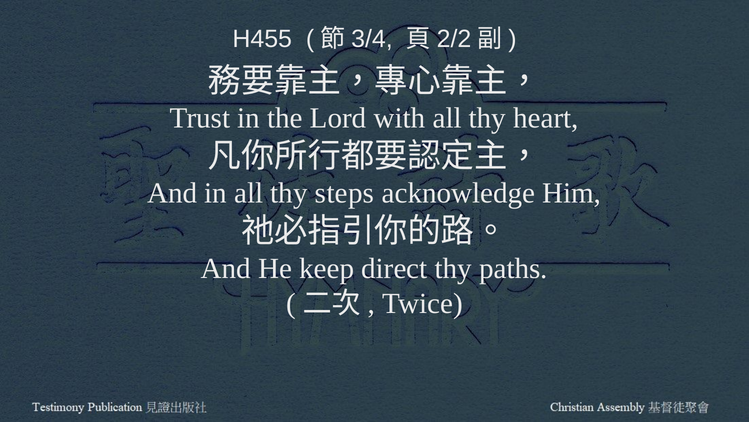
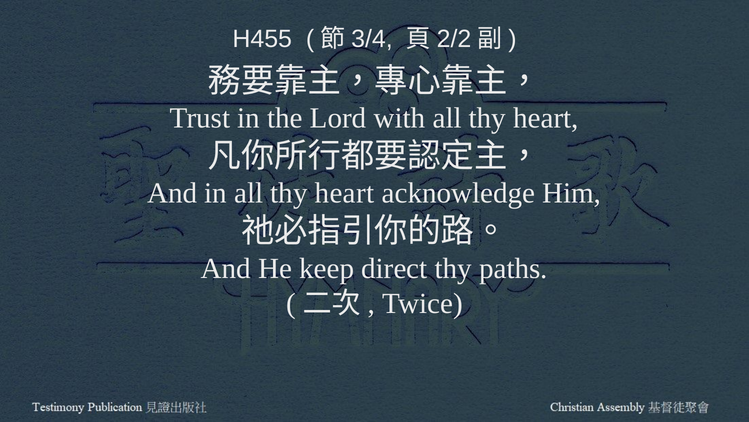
in all thy steps: steps -> heart
